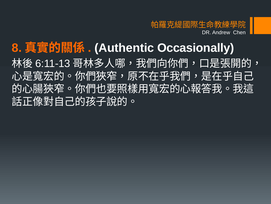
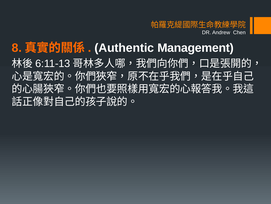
Occasionally: Occasionally -> Management
